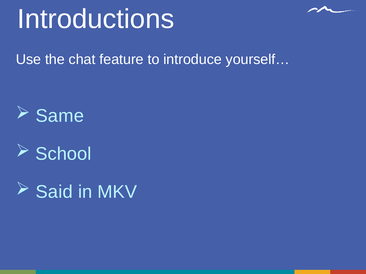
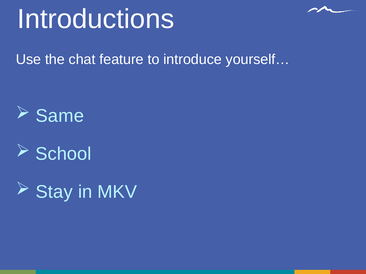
Said: Said -> Stay
